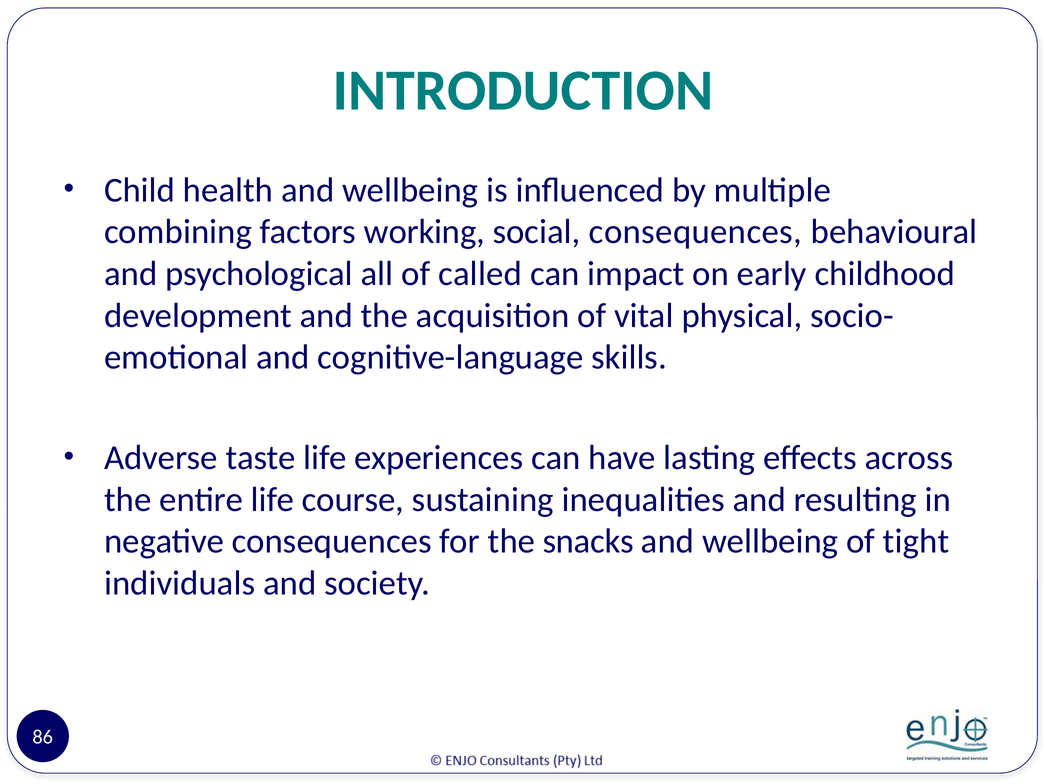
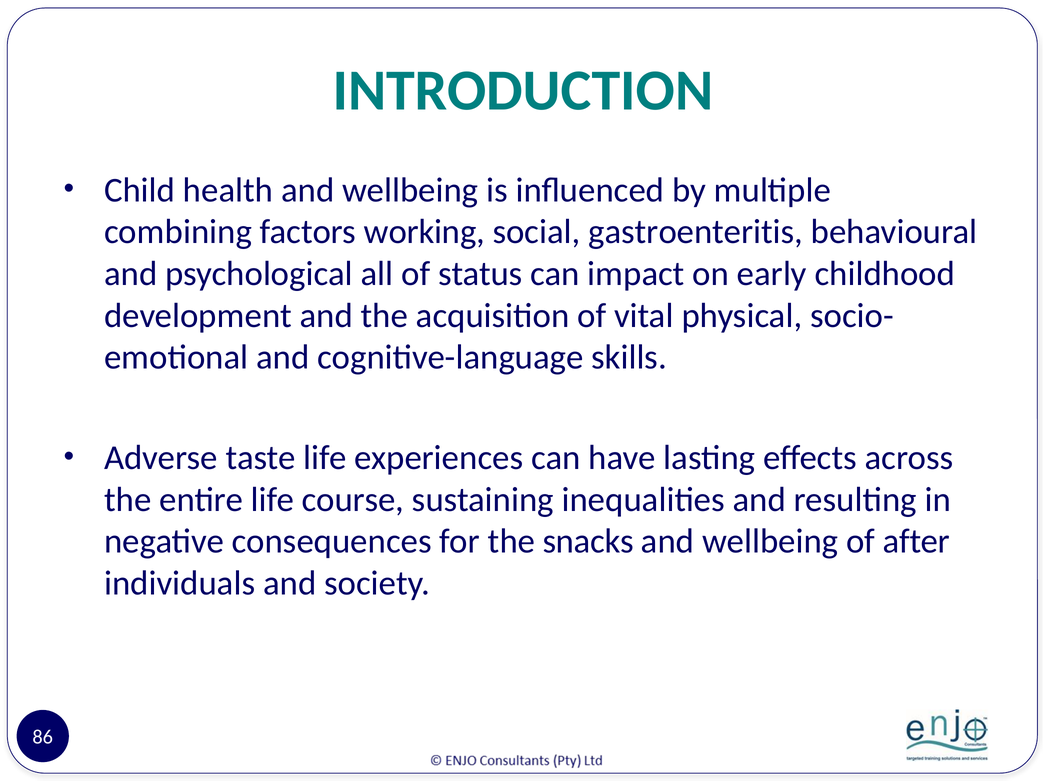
social consequences: consequences -> gastroenteritis
called: called -> status
tight: tight -> after
